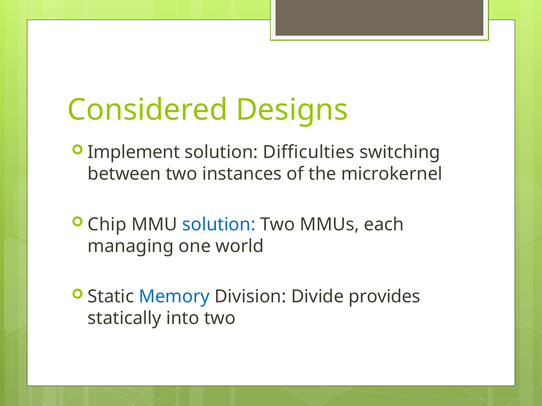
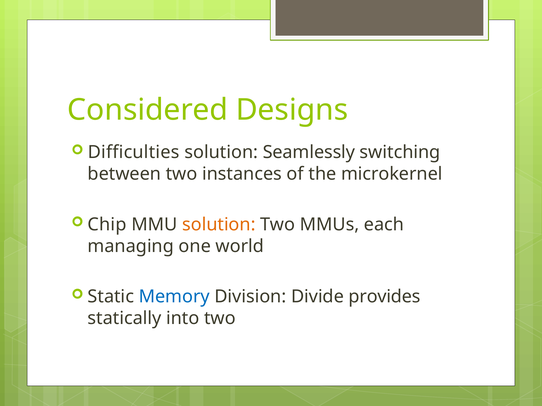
Implement: Implement -> Difficulties
Difficulties: Difficulties -> Seamlessly
solution at (219, 225) colour: blue -> orange
